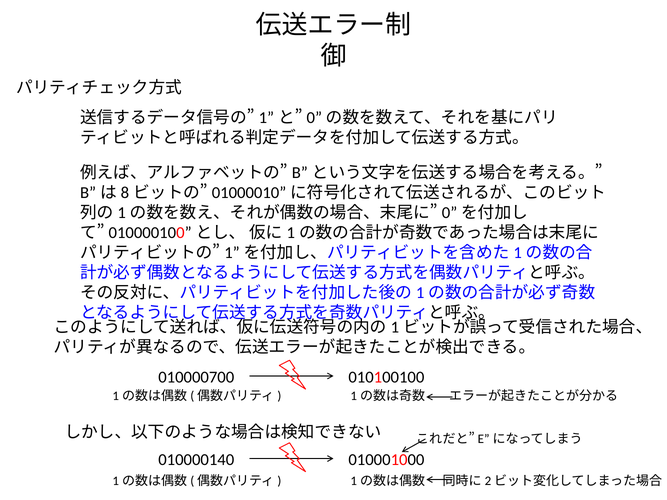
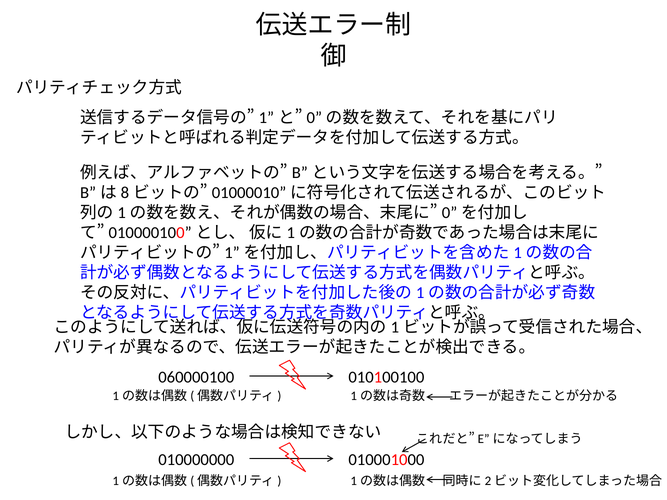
010000700: 010000700 -> 060000100
010000140: 010000140 -> 010000000
